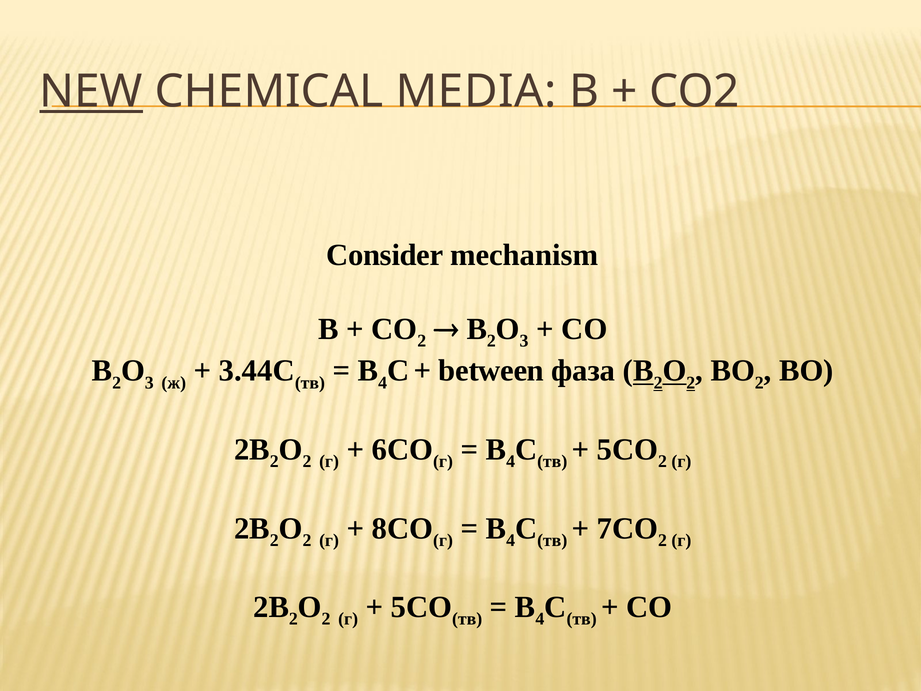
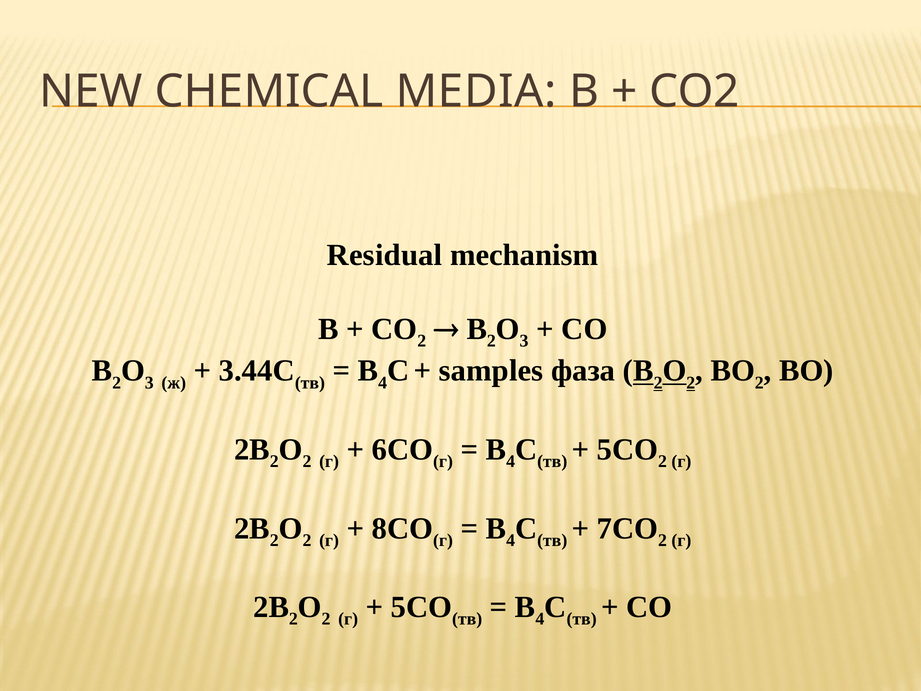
NEW underline: present -> none
Consider: Consider -> Residual
between: between -> samples
